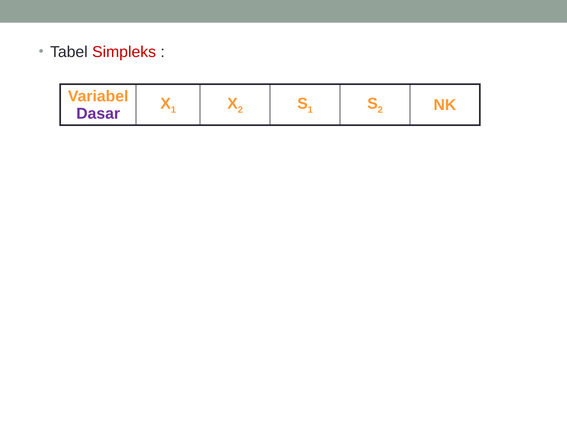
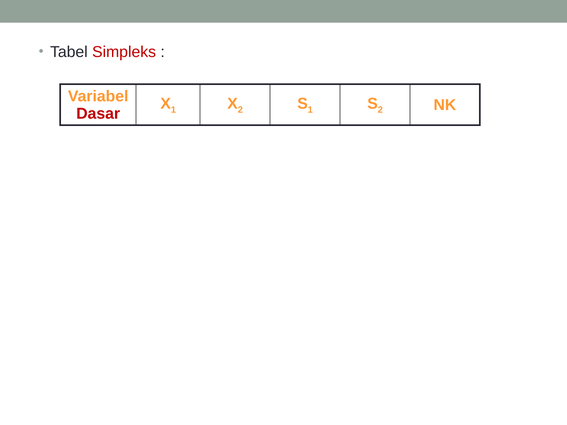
Dasar colour: purple -> red
